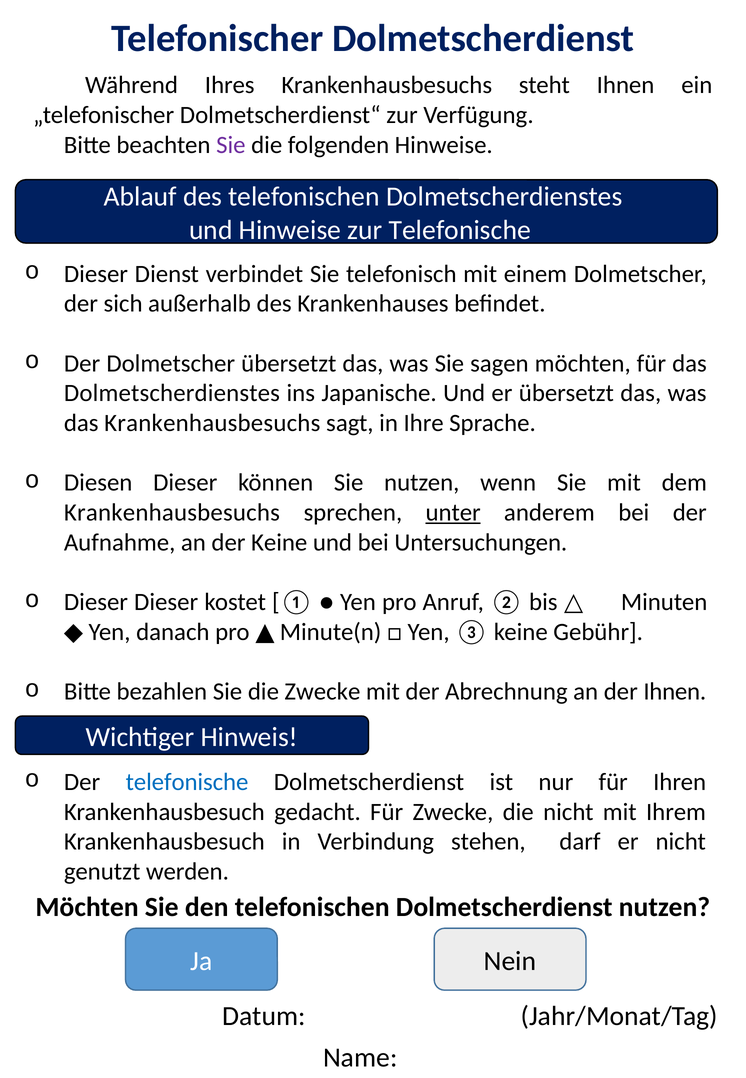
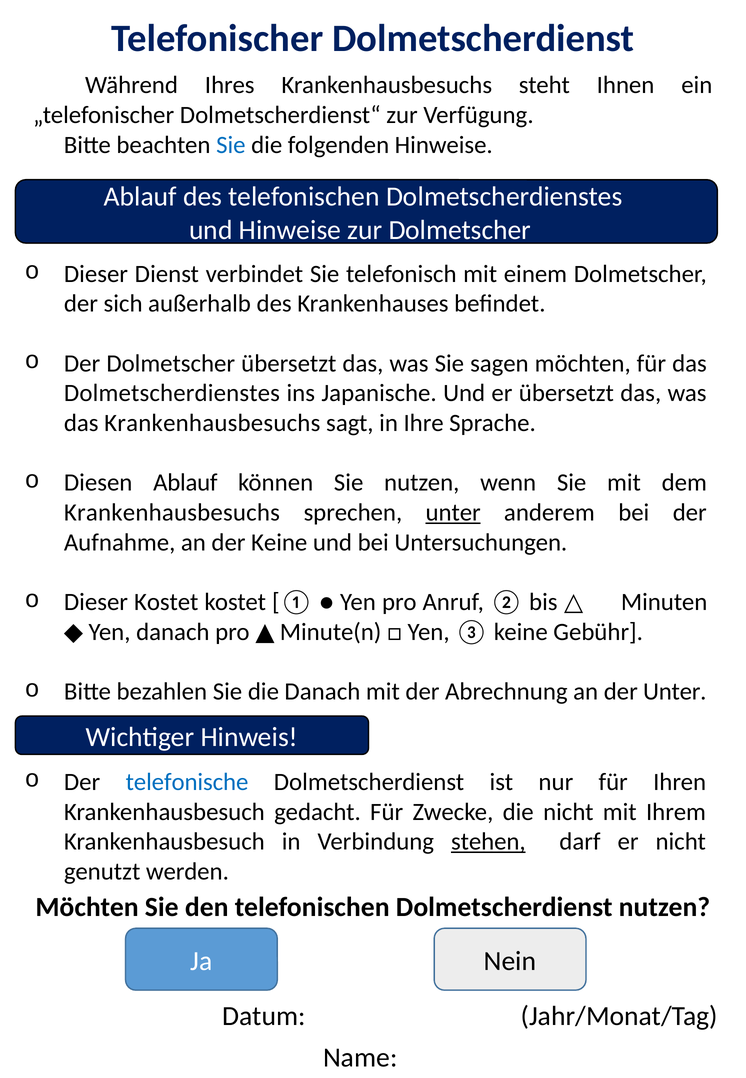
Sie at (231, 145) colour: purple -> blue
zur Telefonische: Telefonische -> Dolmetscher
Diesen Dieser: Dieser -> Ablauf
Dieser Dieser: Dieser -> Kostet
die Zwecke: Zwecke -> Danach
der Ihnen: Ihnen -> Unter
stehen underline: none -> present
